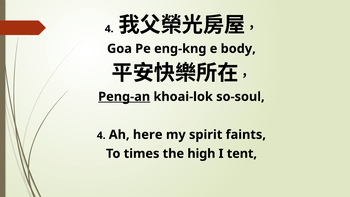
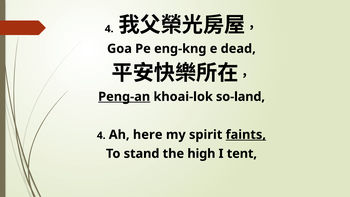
body: body -> dead
so-soul: so-soul -> so-land
faints underline: none -> present
times: times -> stand
